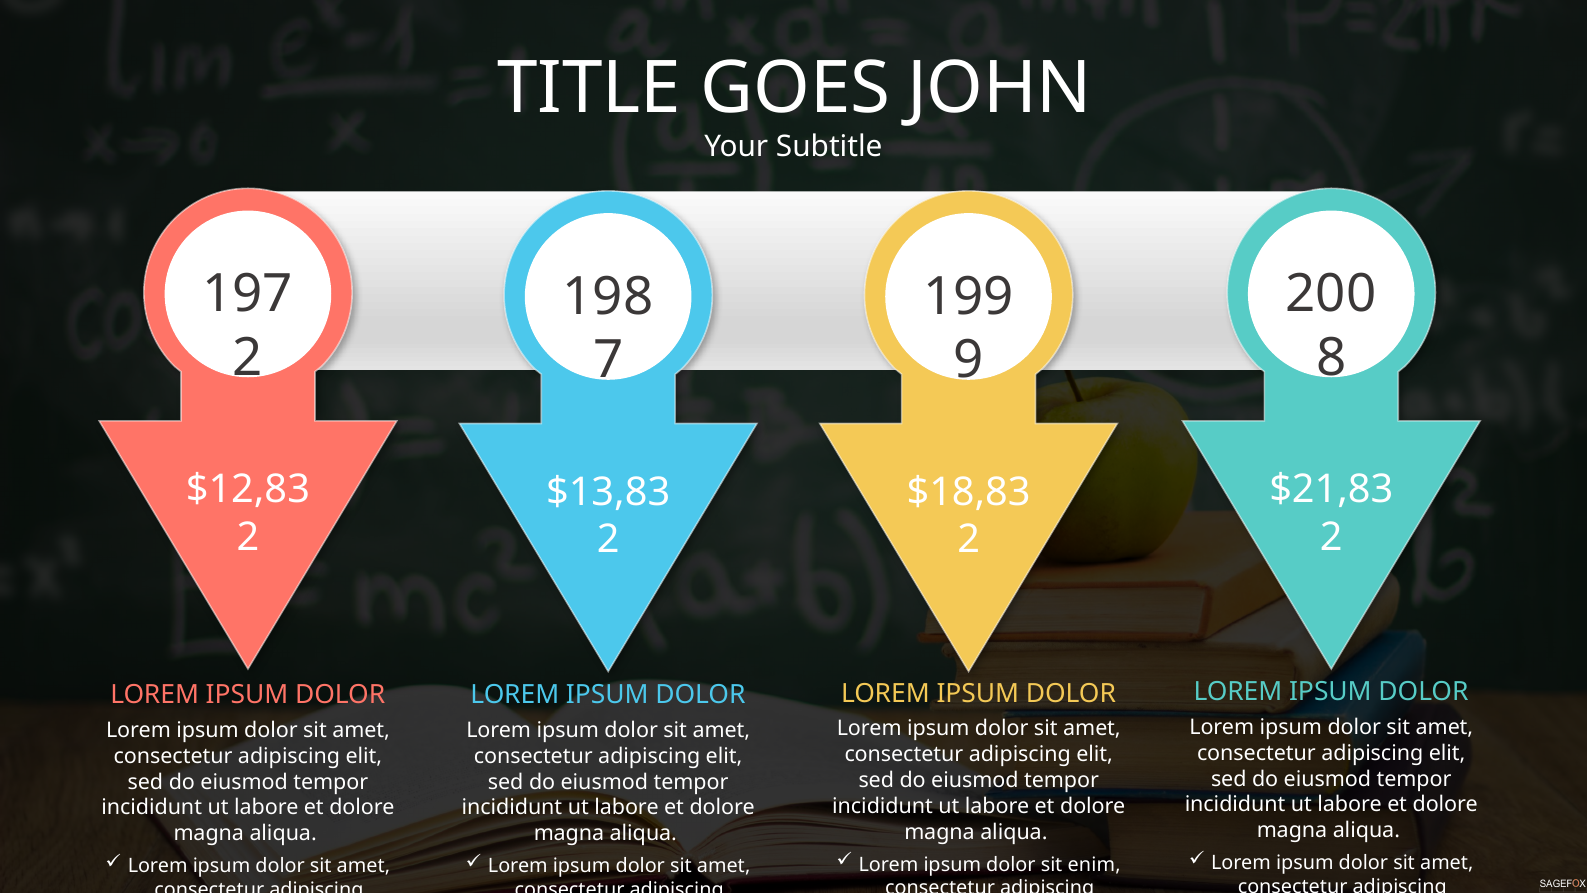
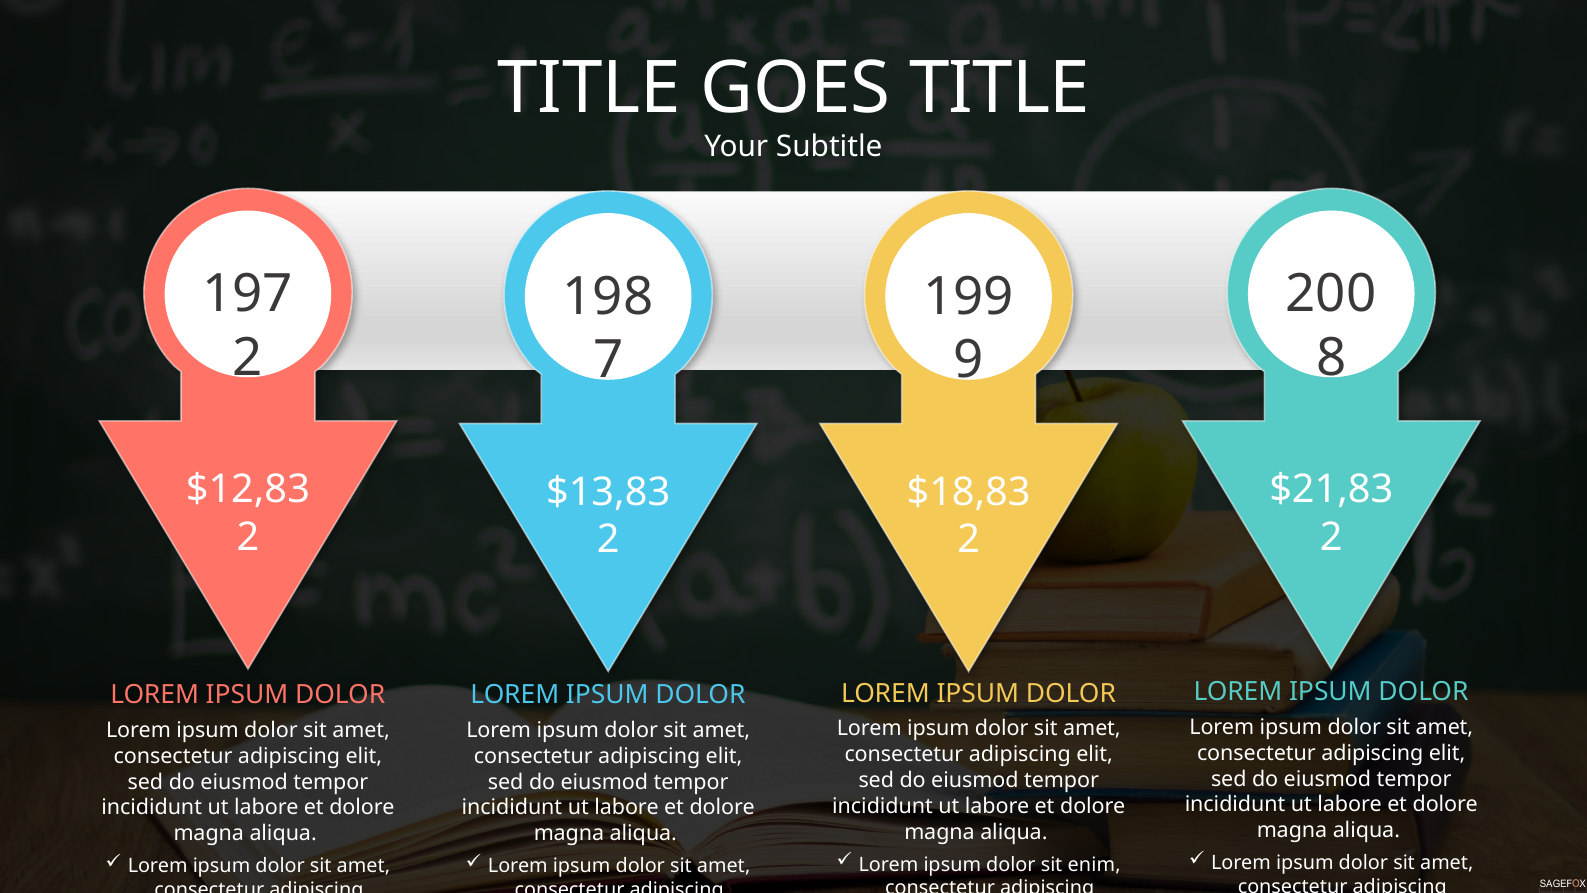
GOES JOHN: JOHN -> TITLE
